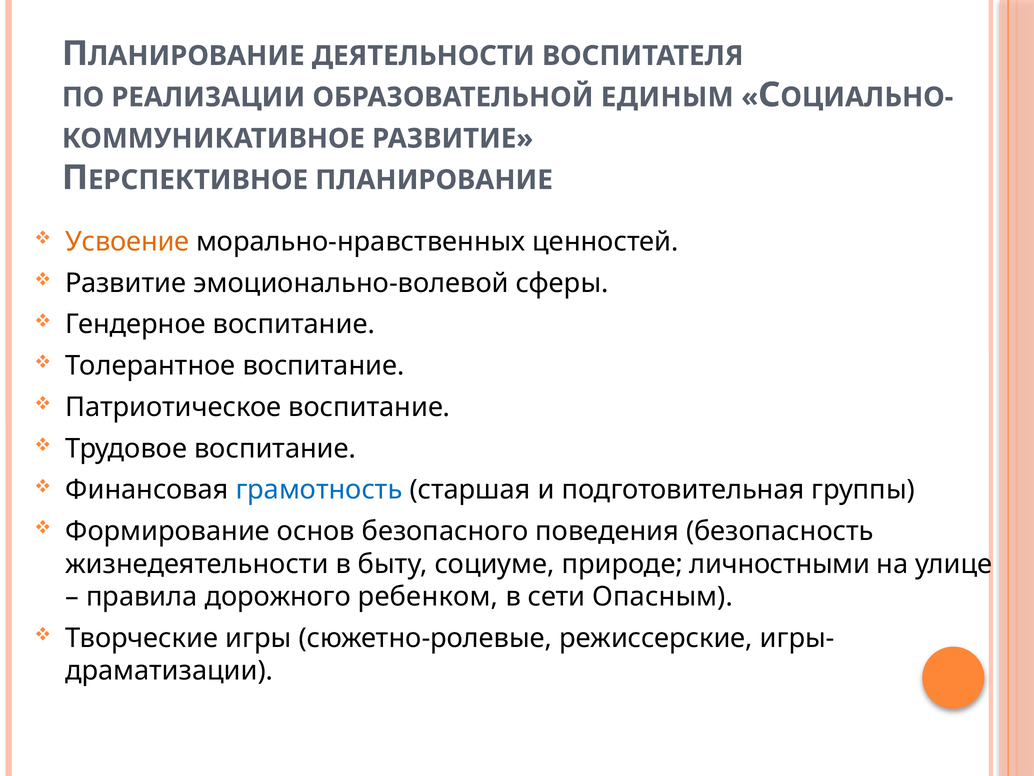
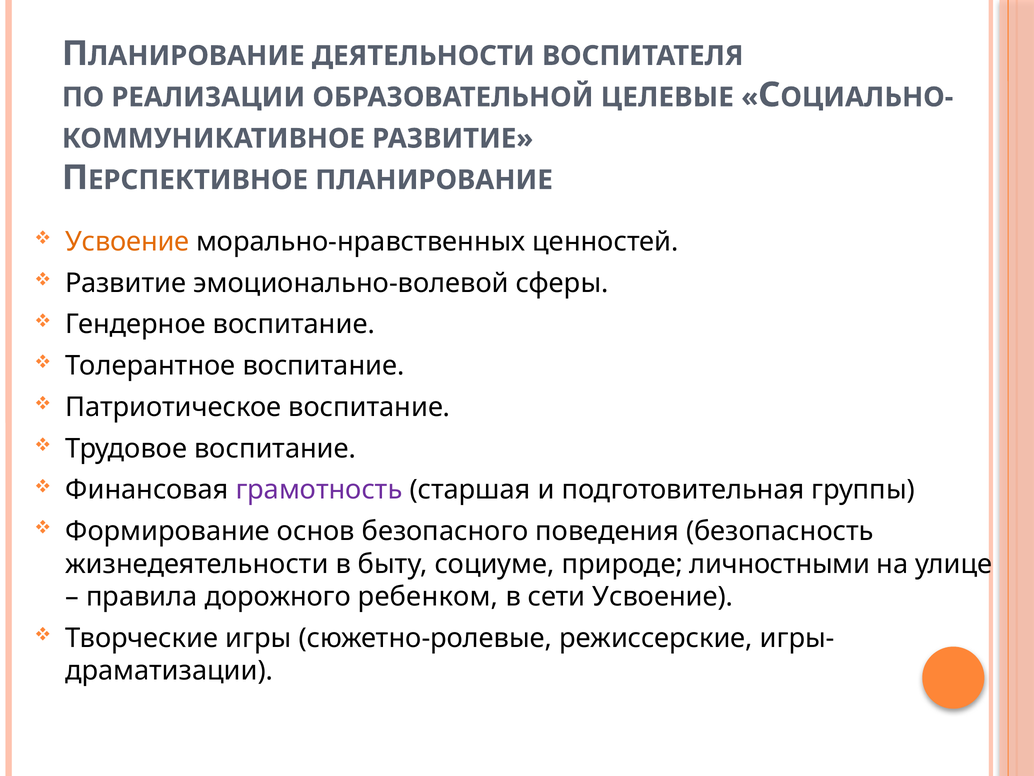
ЕДИНЫМ: ЕДИНЫМ -> ЦЕЛЕВЫЕ
грамотность colour: blue -> purple
сети Опасным: Опасным -> Усвоение
